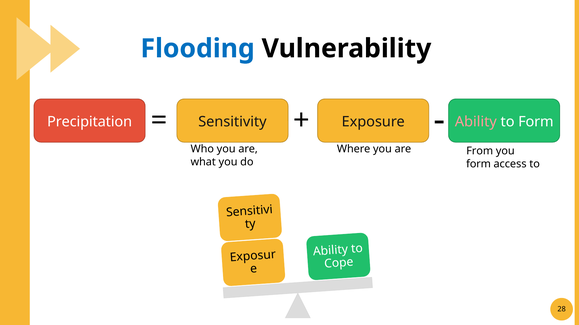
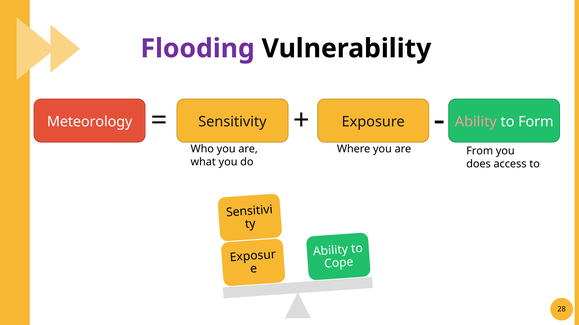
Flooding colour: blue -> purple
Precipitation: Precipitation -> Meteorology
form at (479, 164): form -> does
